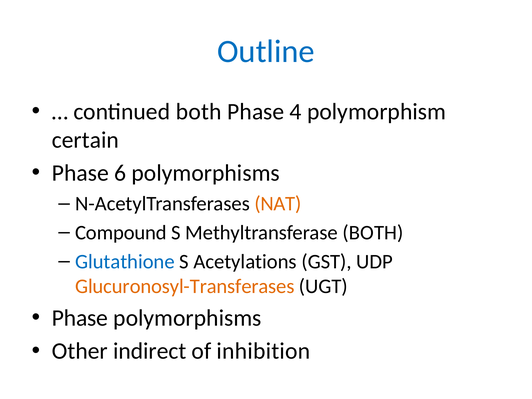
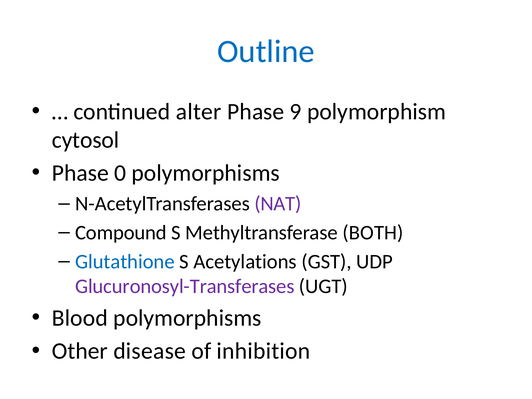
continued both: both -> alter
4: 4 -> 9
certain: certain -> cytosol
6: 6 -> 0
NAT colour: orange -> purple
Glucuronosyl-Transferases colour: orange -> purple
Phase at (80, 318): Phase -> Blood
indirect: indirect -> disease
